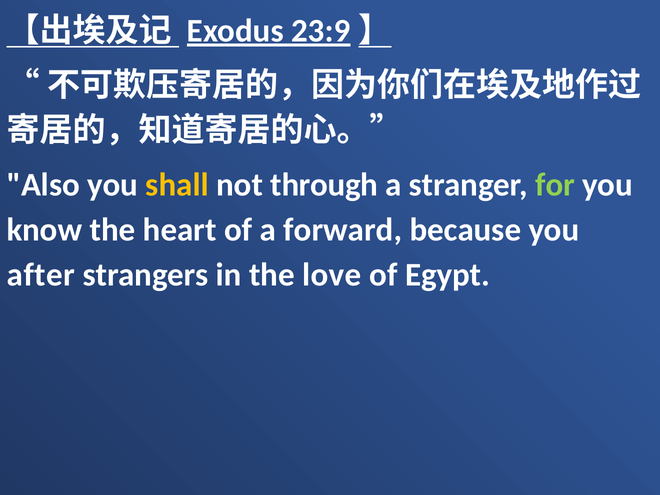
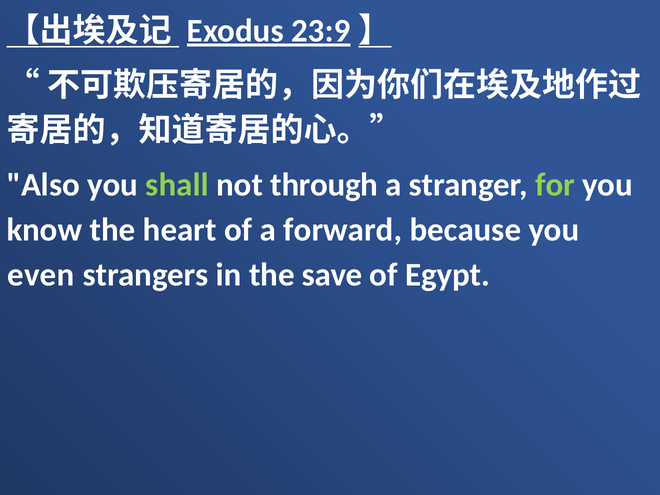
shall colour: yellow -> light green
after: after -> even
love: love -> save
